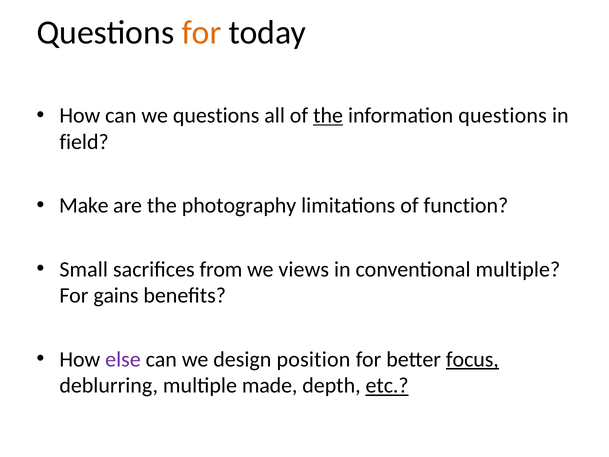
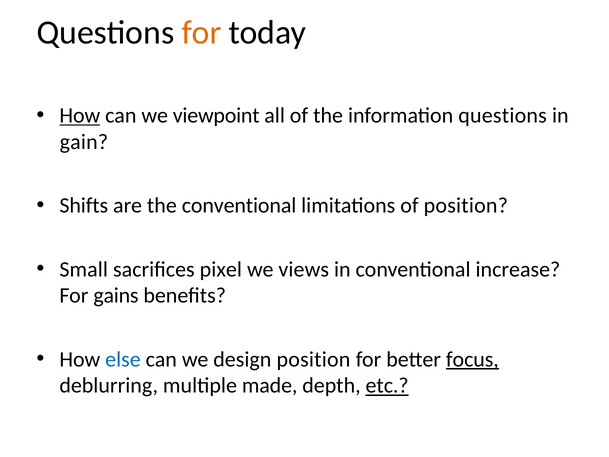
How at (80, 116) underline: none -> present
we questions: questions -> viewpoint
the at (328, 116) underline: present -> none
field: field -> gain
Make: Make -> Shifts
the photography: photography -> conventional
of function: function -> position
from: from -> pixel
conventional multiple: multiple -> increase
else colour: purple -> blue
